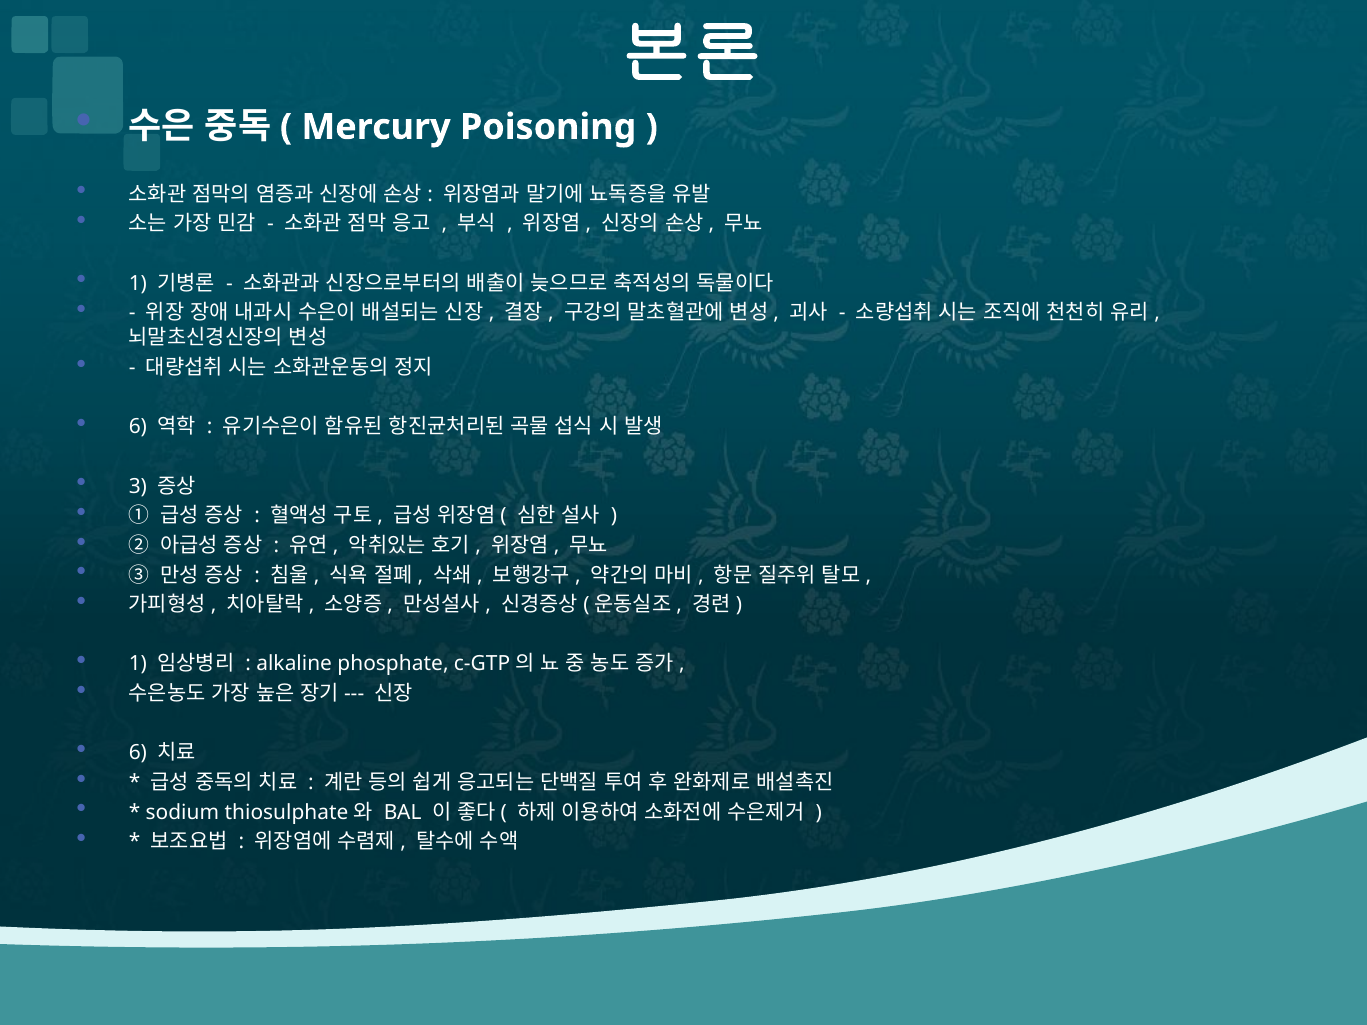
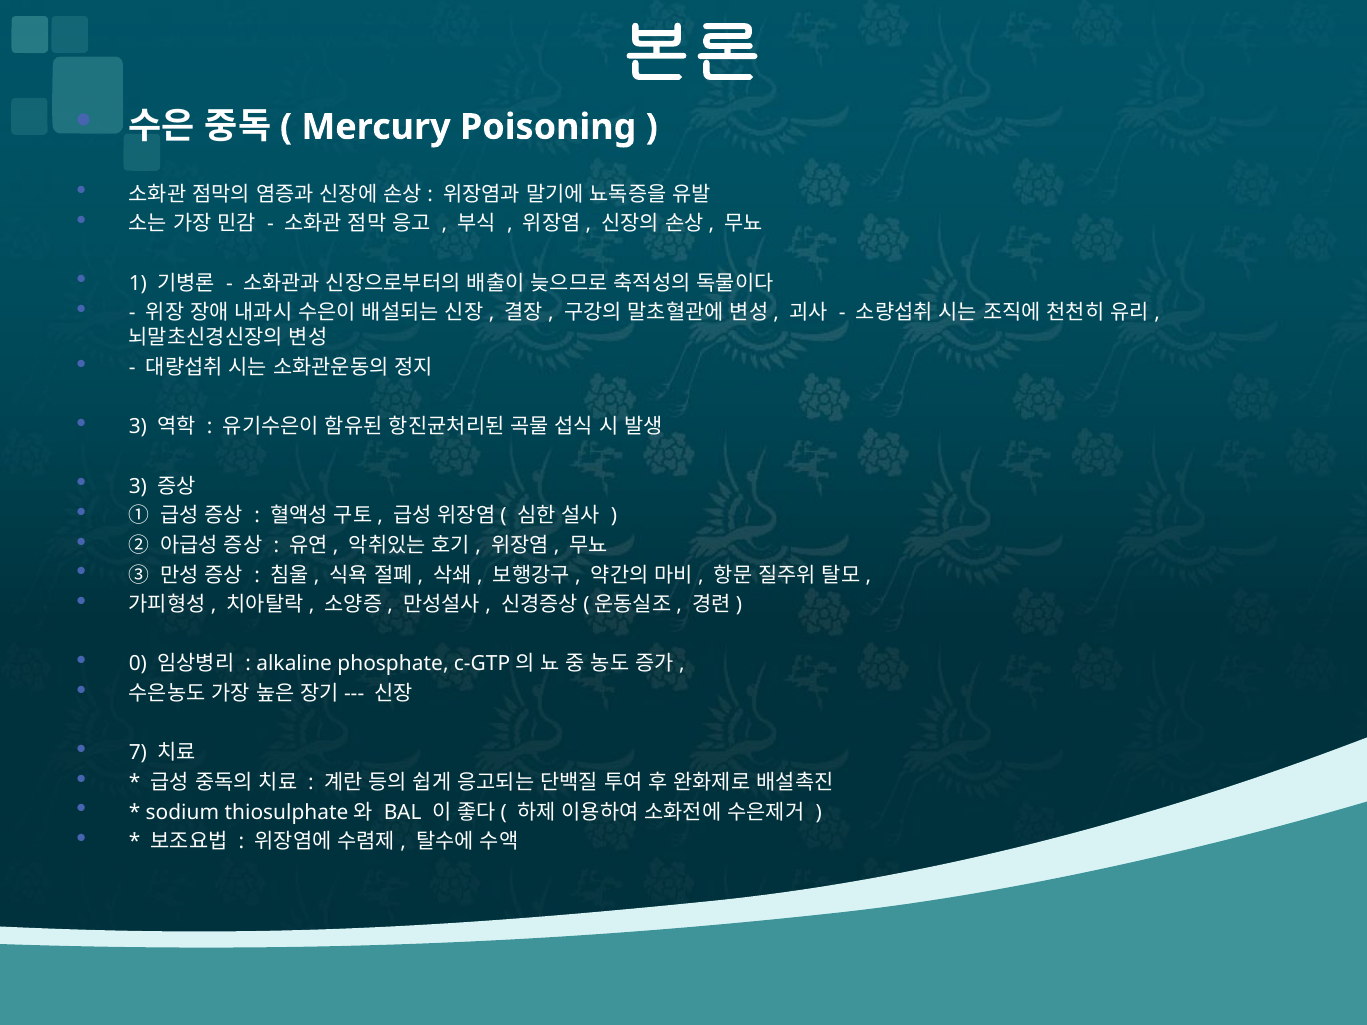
6 at (138, 427): 6 -> 3
1 at (138, 664): 1 -> 0
6 at (138, 753): 6 -> 7
